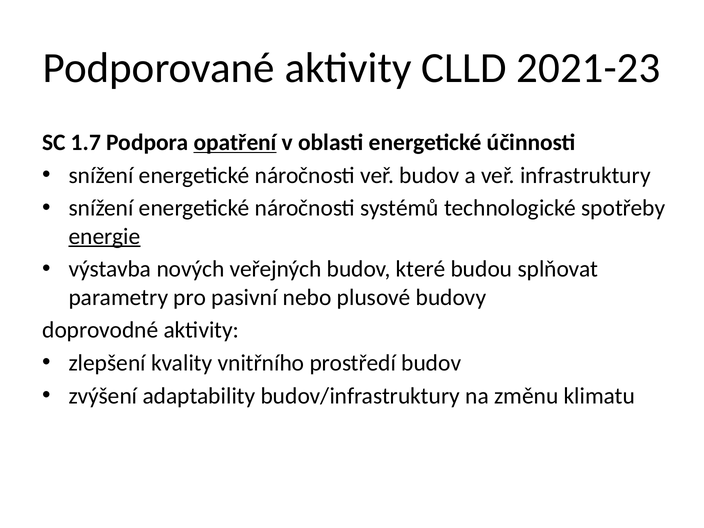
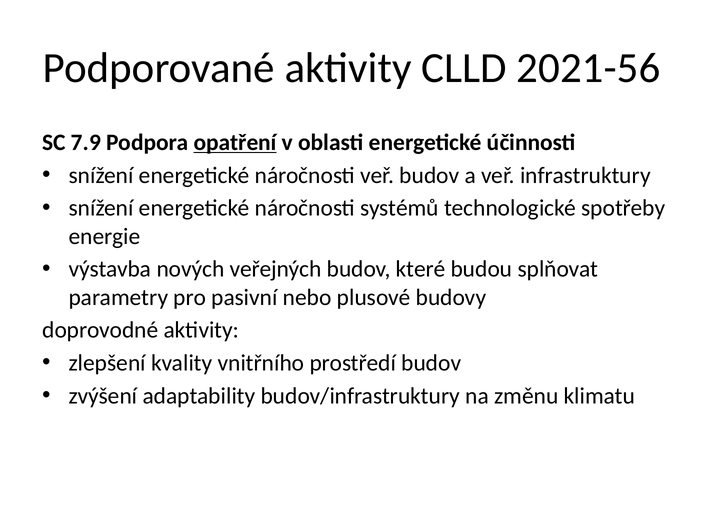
2021-23: 2021-23 -> 2021-56
1.7: 1.7 -> 7.9
energie underline: present -> none
